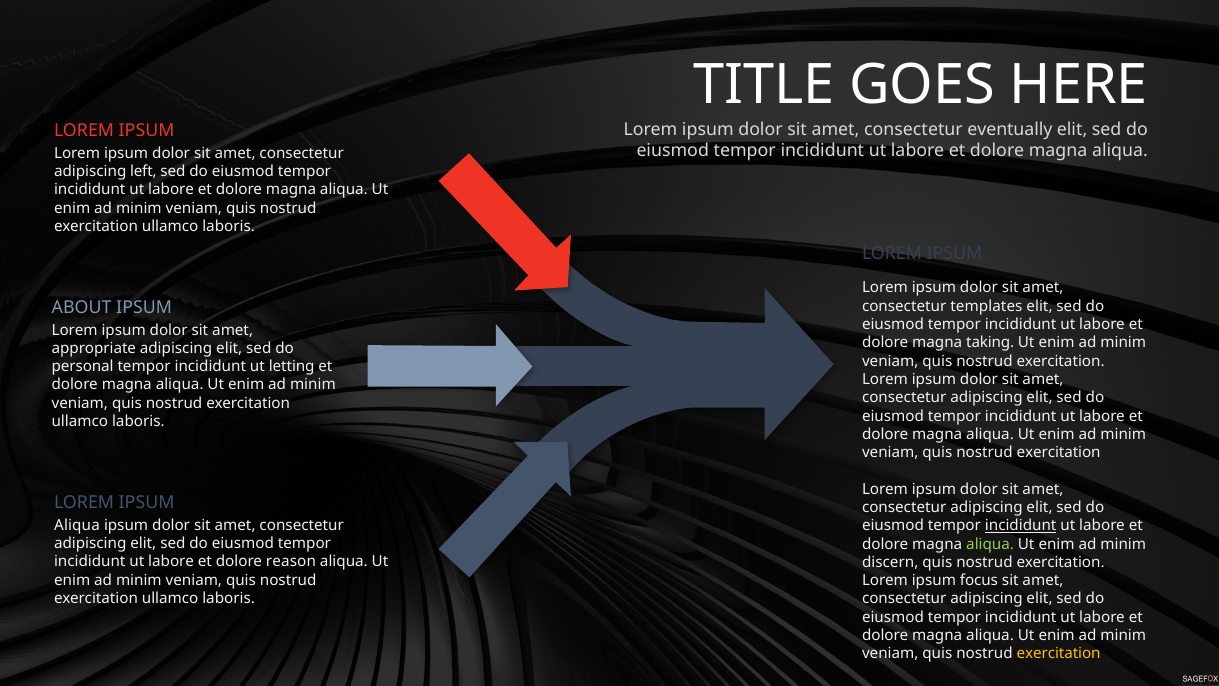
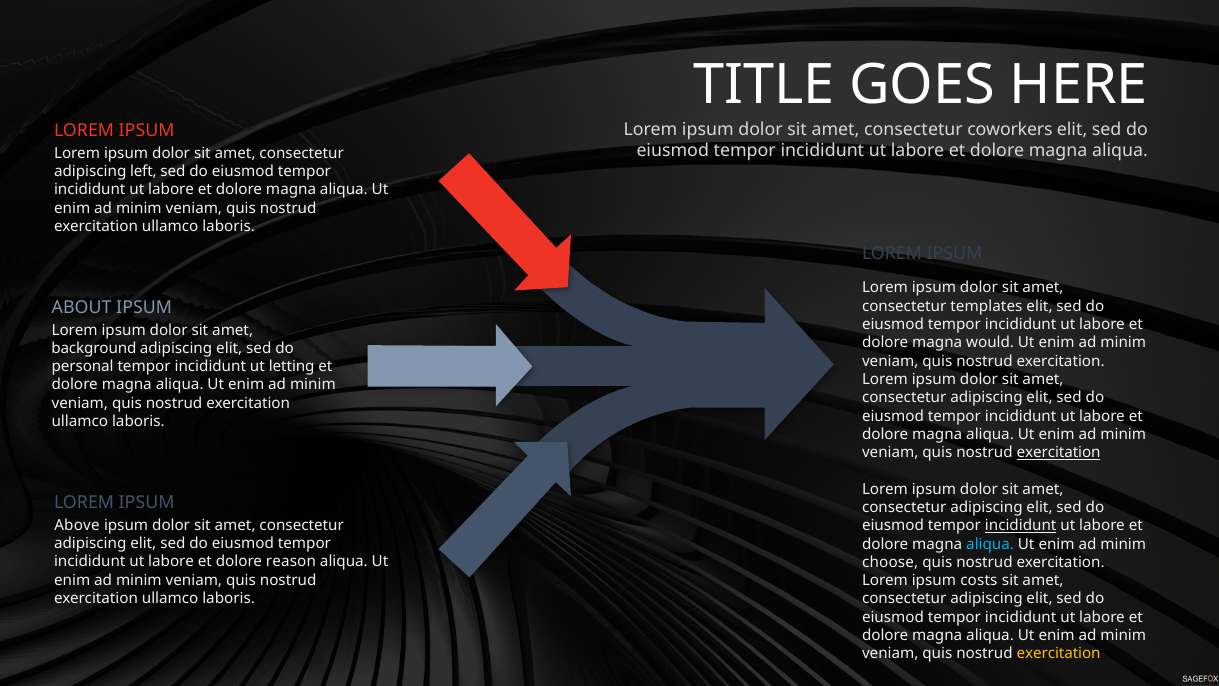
eventually: eventually -> coworkers
taking: taking -> would
appropriate: appropriate -> background
exercitation at (1059, 452) underline: none -> present
Aliqua at (77, 525): Aliqua -> Above
aliqua at (990, 544) colour: light green -> light blue
discern: discern -> choose
focus: focus -> costs
